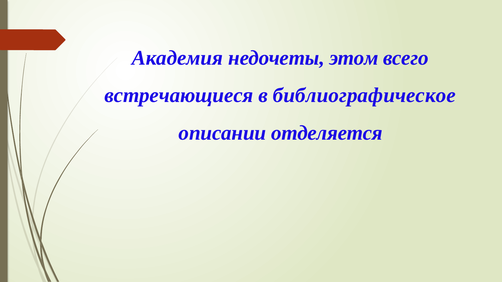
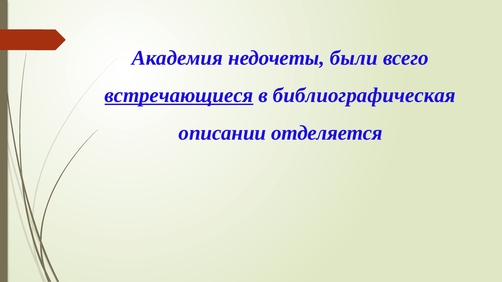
этом: этом -> были
встречающиеся underline: none -> present
библиографическое: библиографическое -> библиографическая
